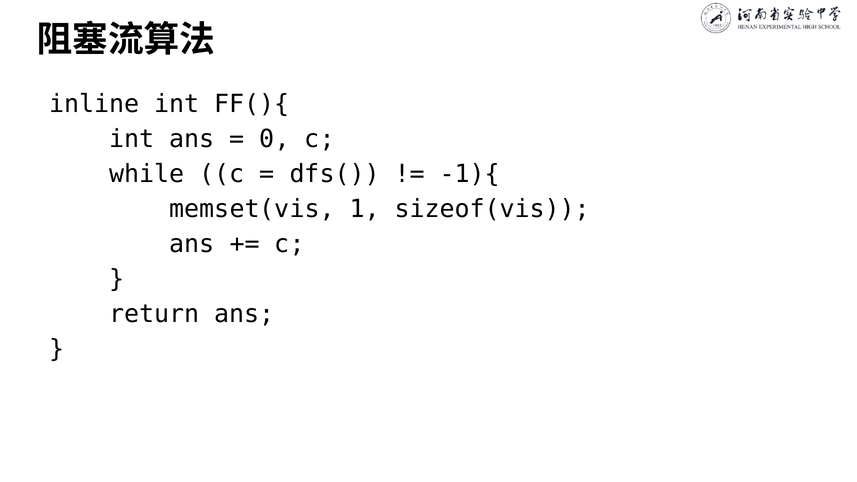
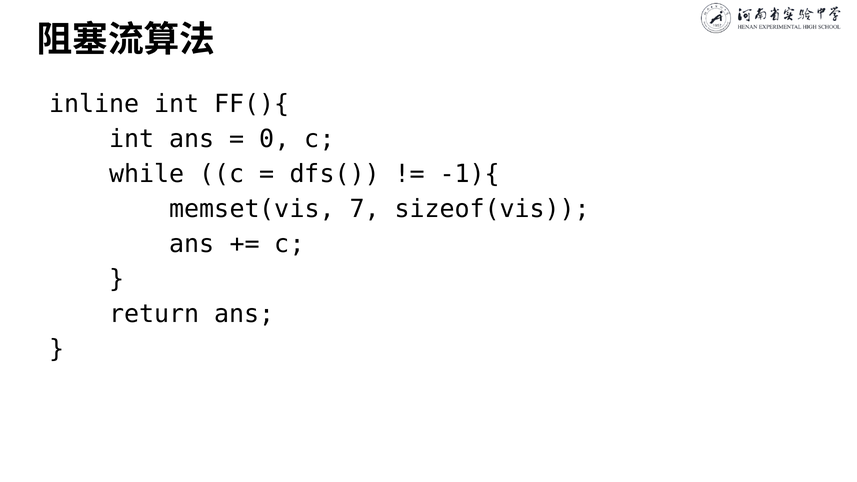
1: 1 -> 7
